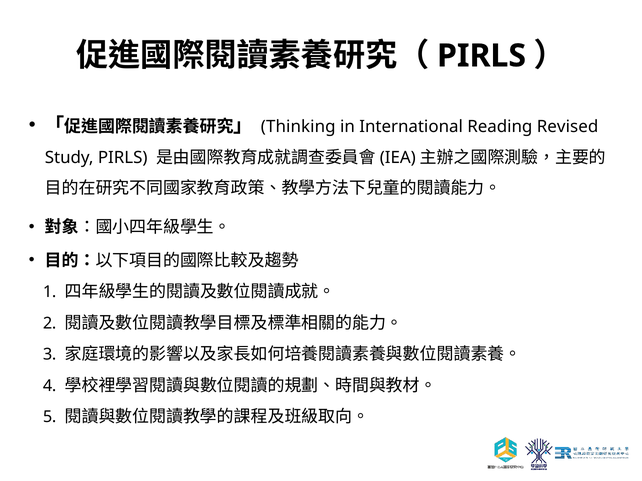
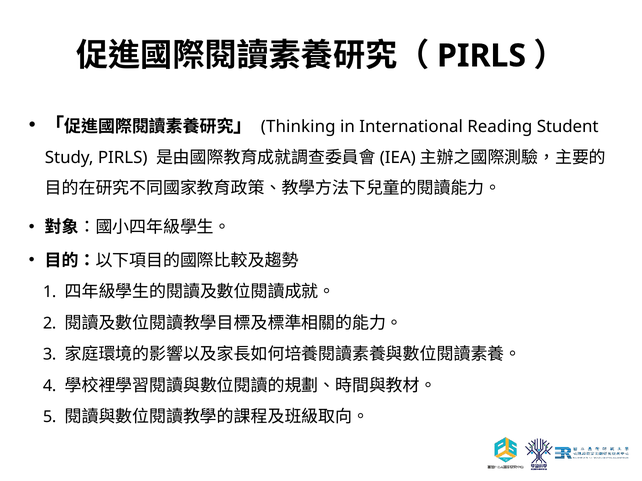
Revised: Revised -> Student
